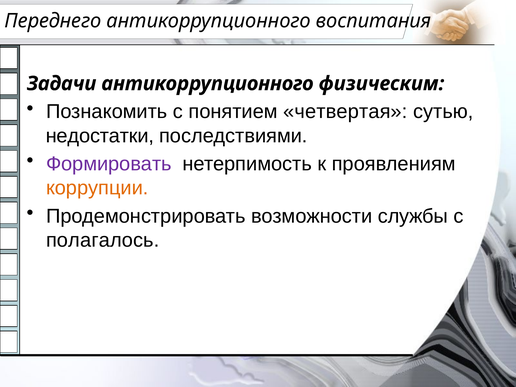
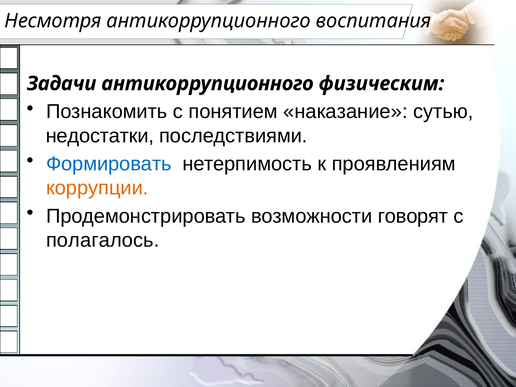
Переднего: Переднего -> Несмотря
четвертая: четвертая -> наказание
Формировать colour: purple -> blue
службы: службы -> говорят
